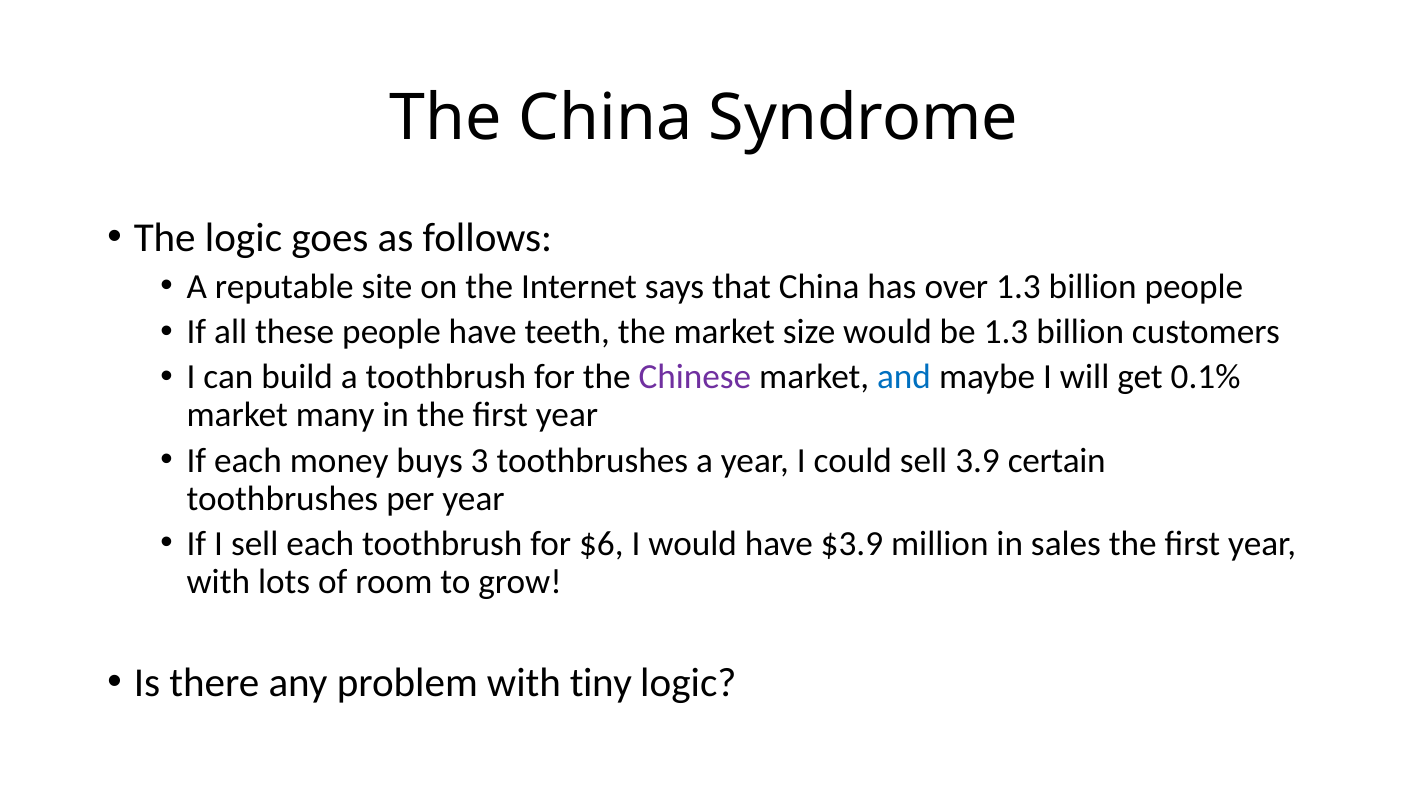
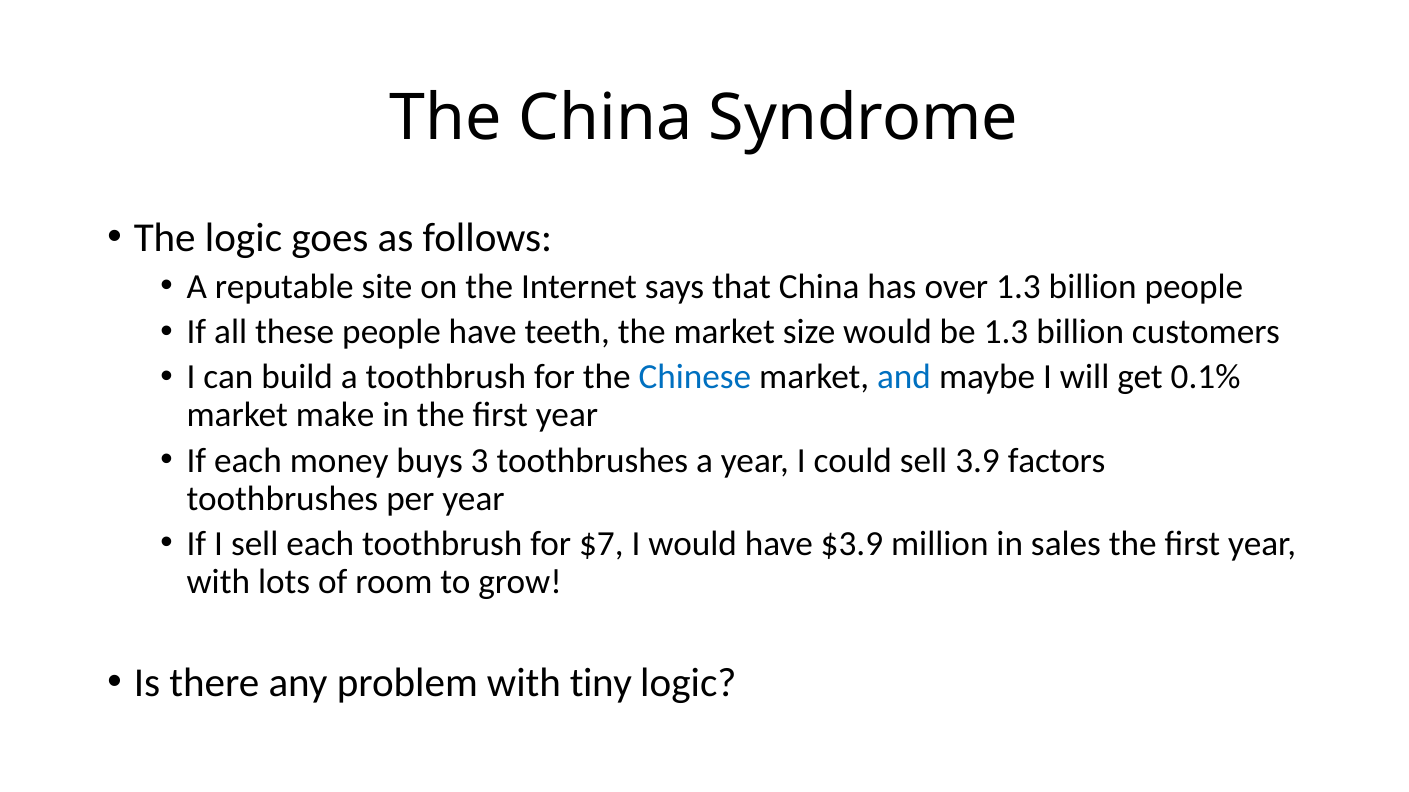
Chinese colour: purple -> blue
many: many -> make
certain: certain -> factors
$6: $6 -> $7
